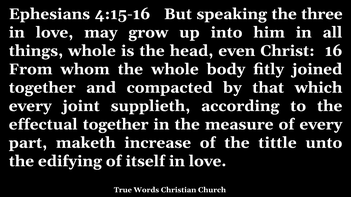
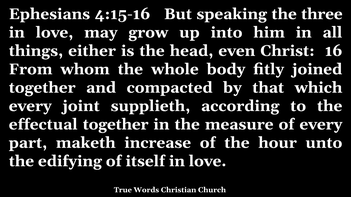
things whole: whole -> either
tittle: tittle -> hour
